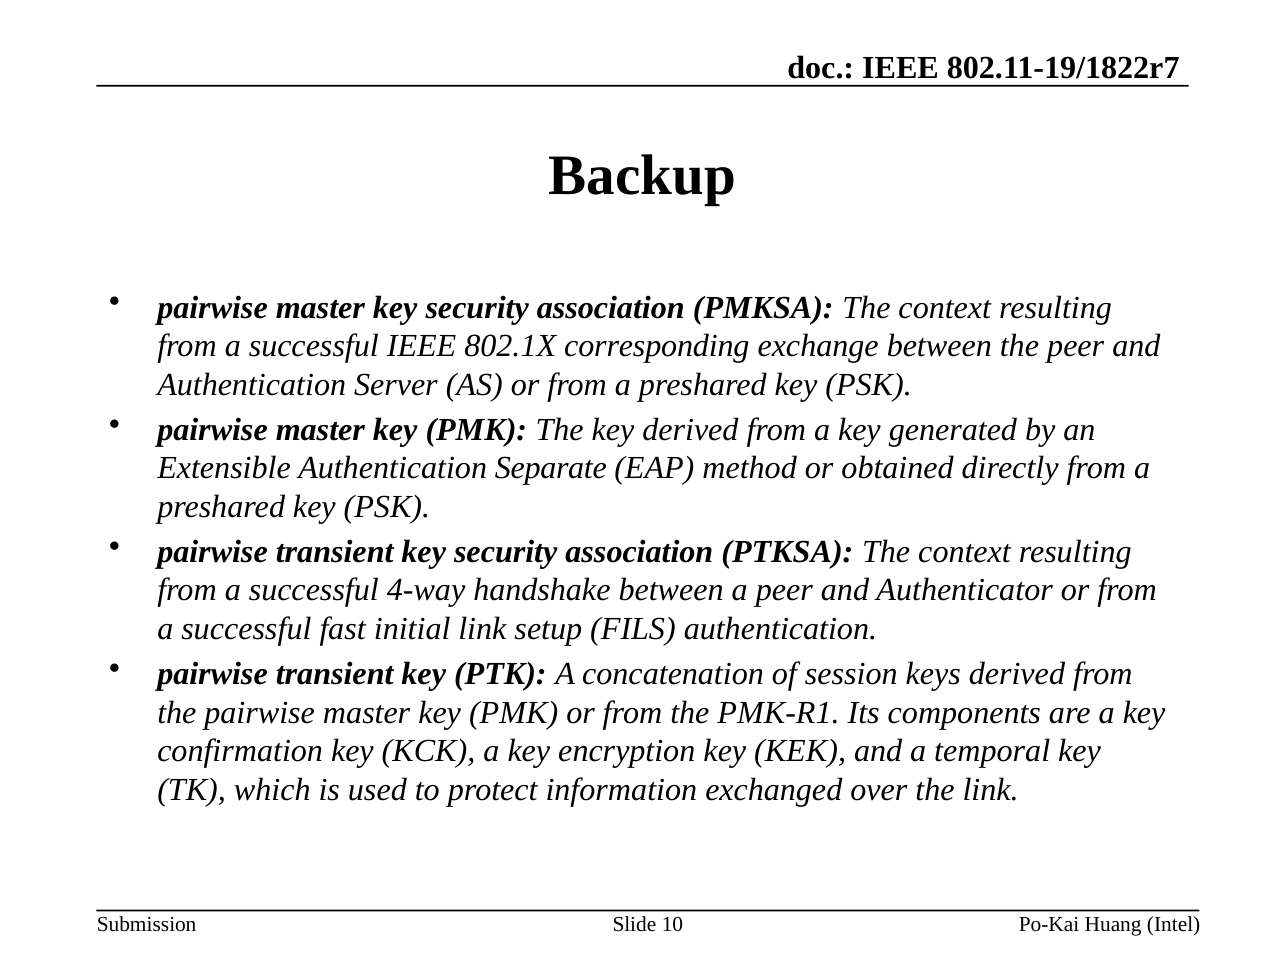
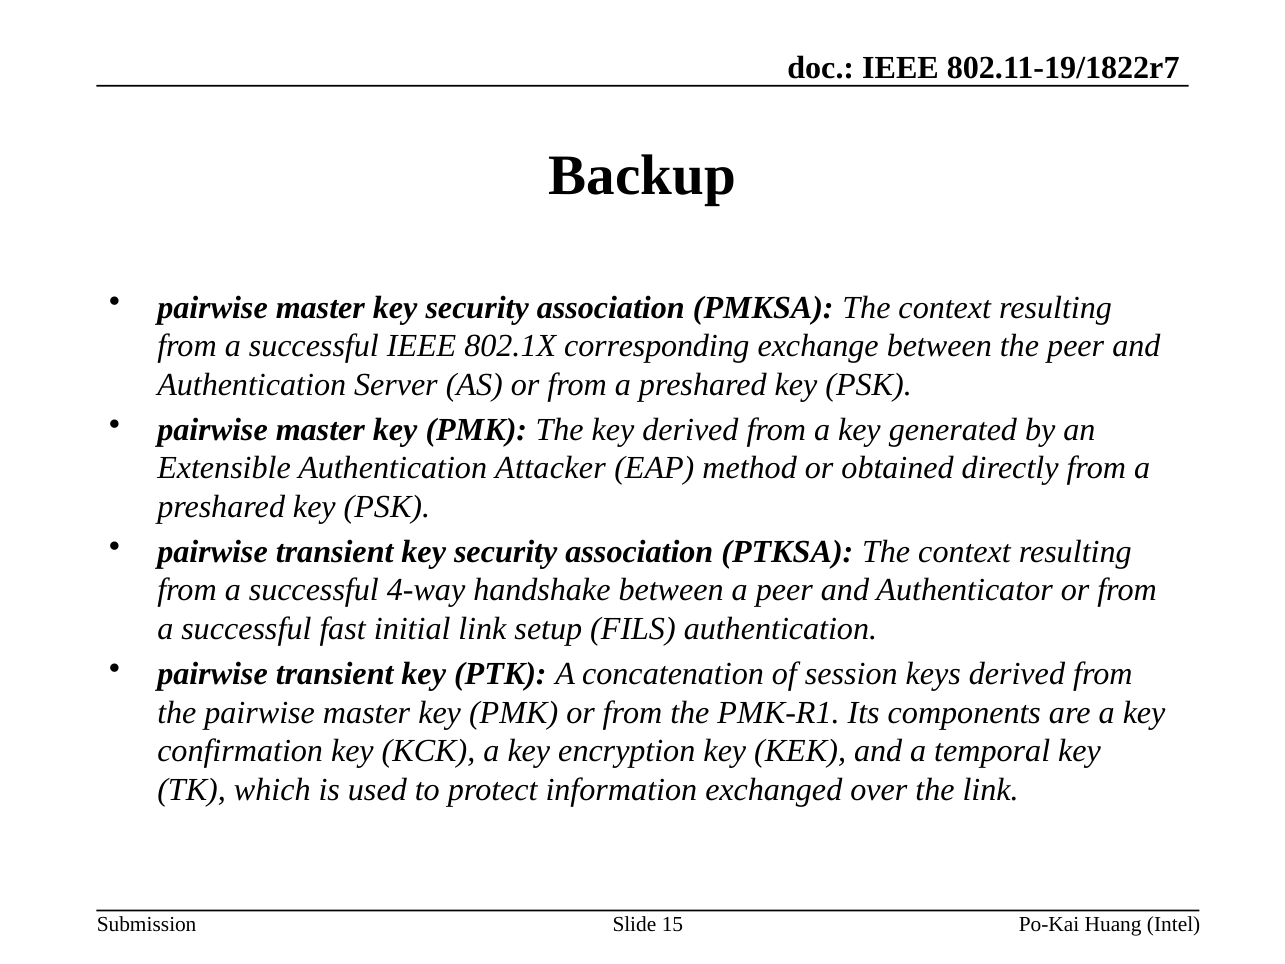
Separate: Separate -> Attacker
10: 10 -> 15
